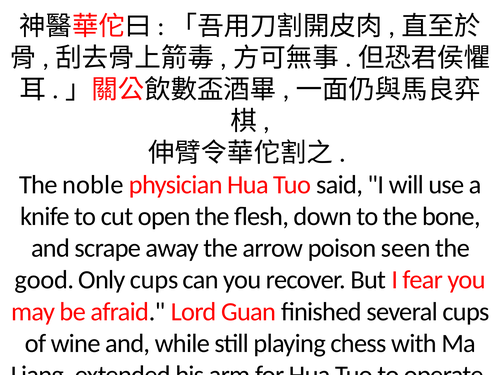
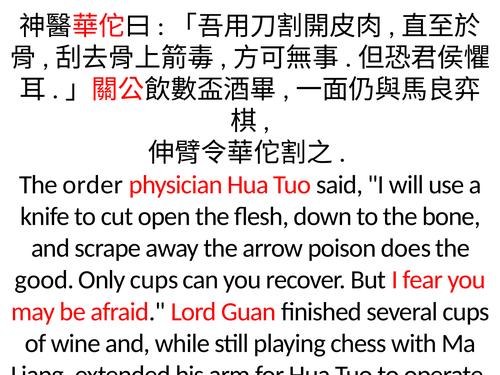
noble: noble -> order
seen: seen -> does
